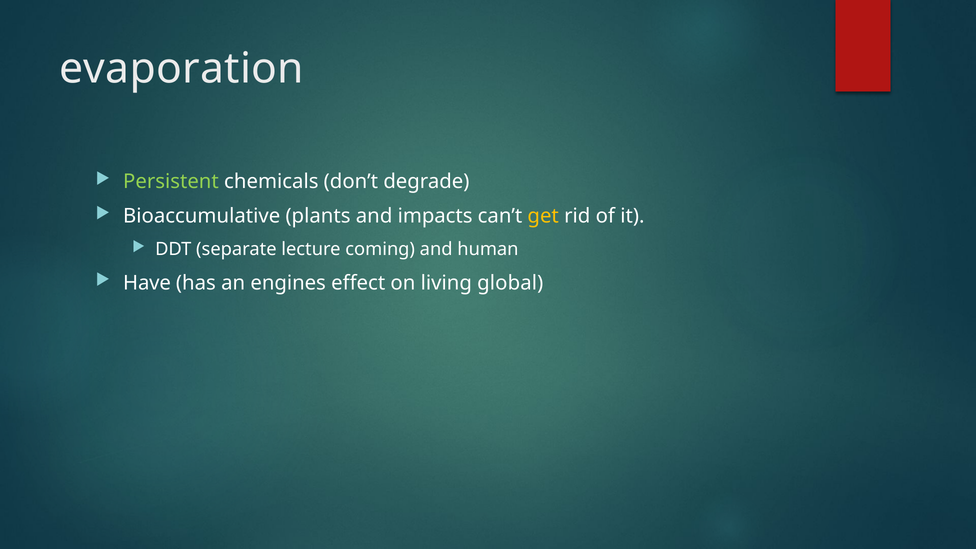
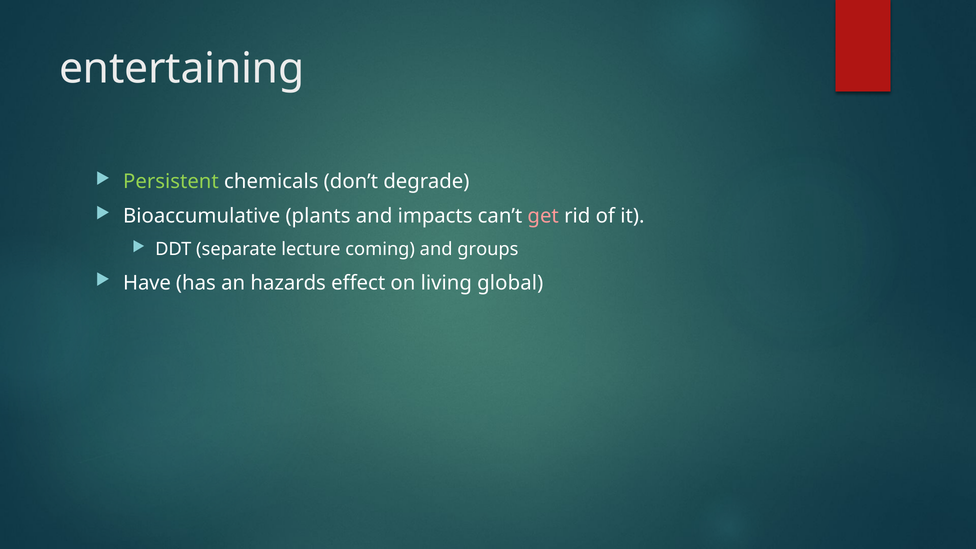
evaporation: evaporation -> entertaining
get colour: yellow -> pink
human: human -> groups
engines: engines -> hazards
